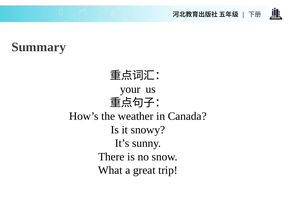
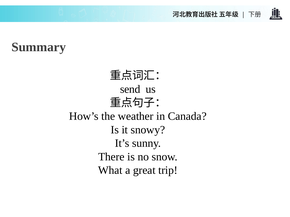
your: your -> send
